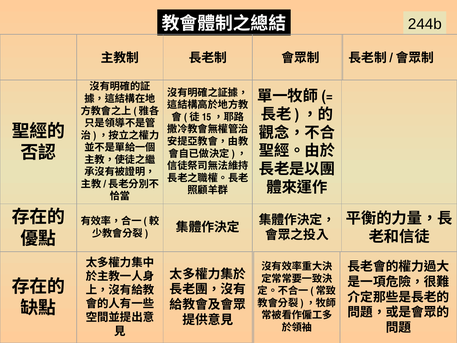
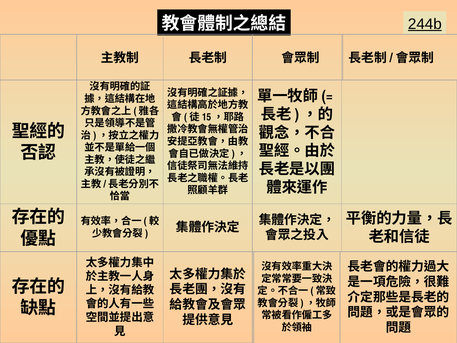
244b underline: none -> present
